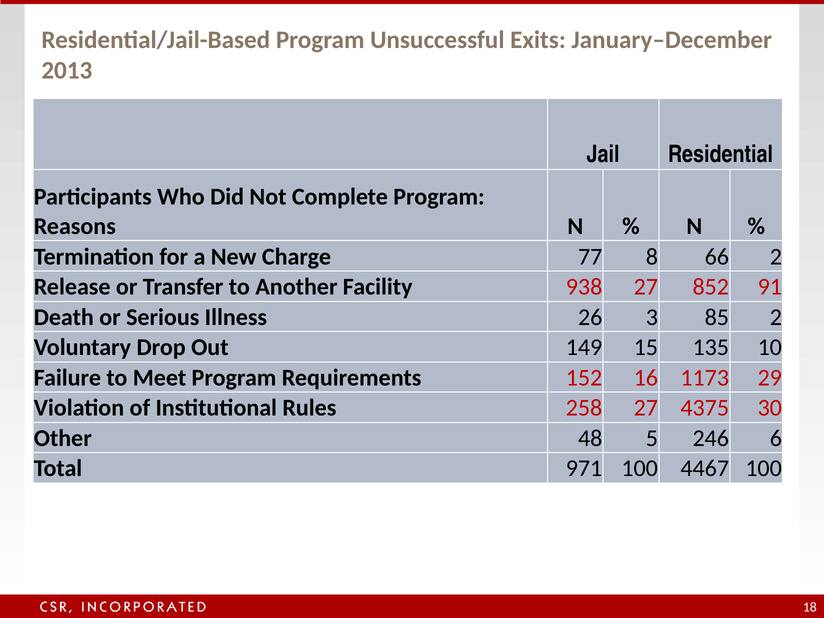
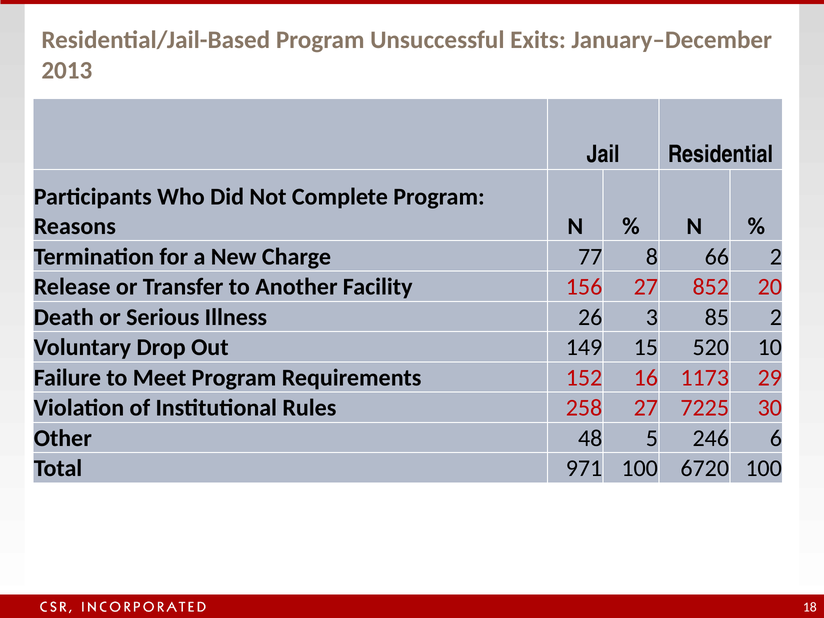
938: 938 -> 156
91: 91 -> 20
135: 135 -> 520
4375: 4375 -> 7225
4467: 4467 -> 6720
